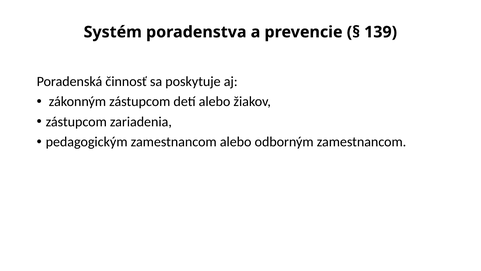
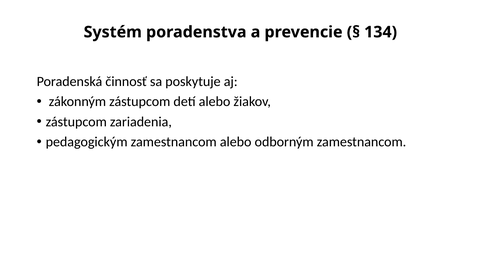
139: 139 -> 134
